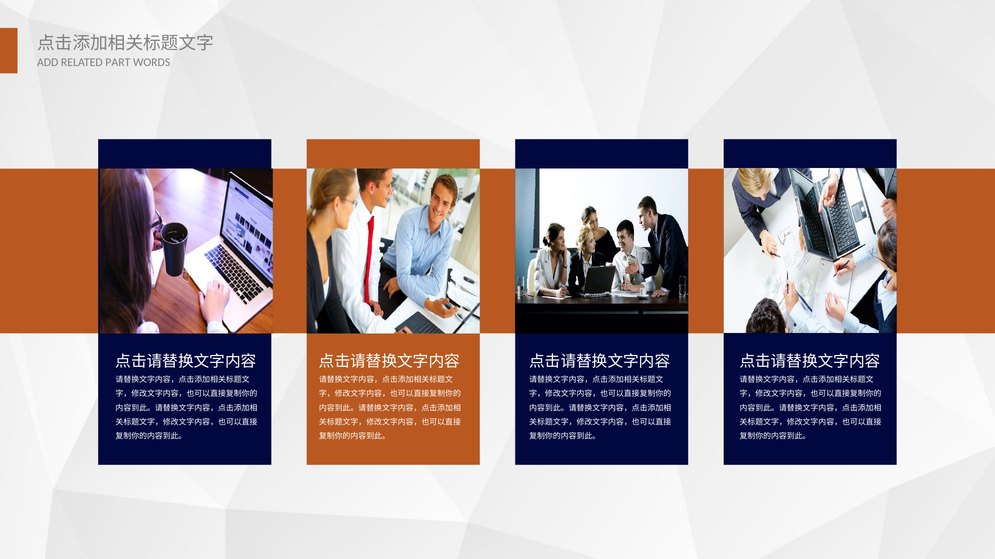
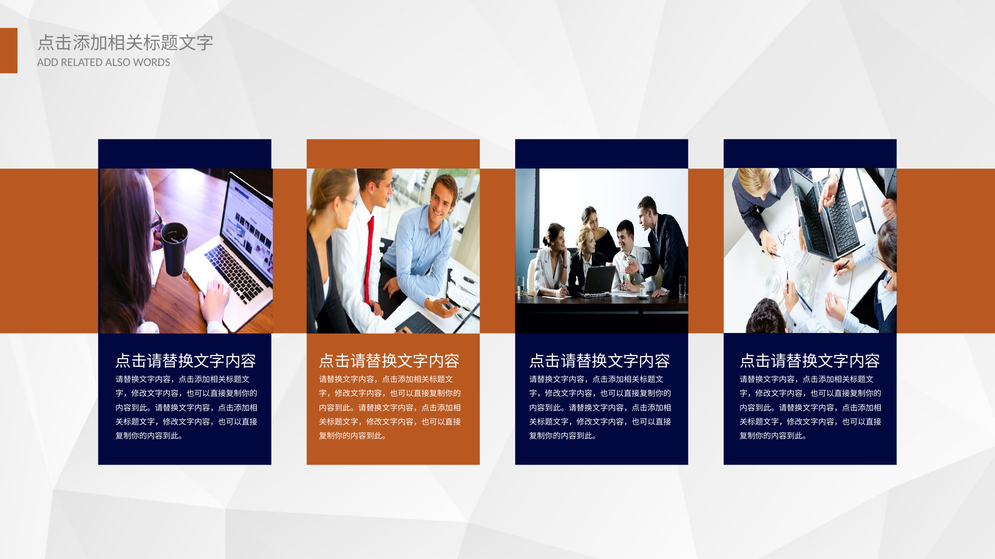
PART: PART -> ALSO
